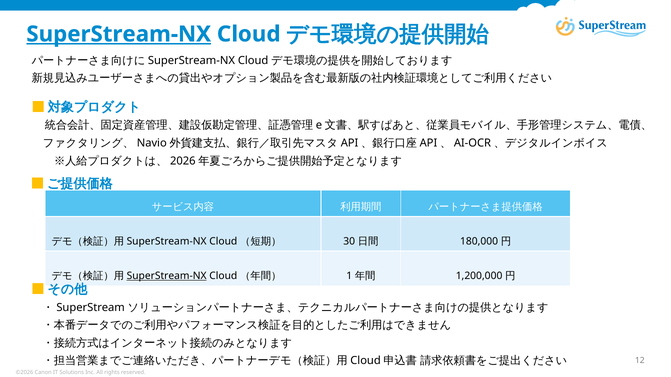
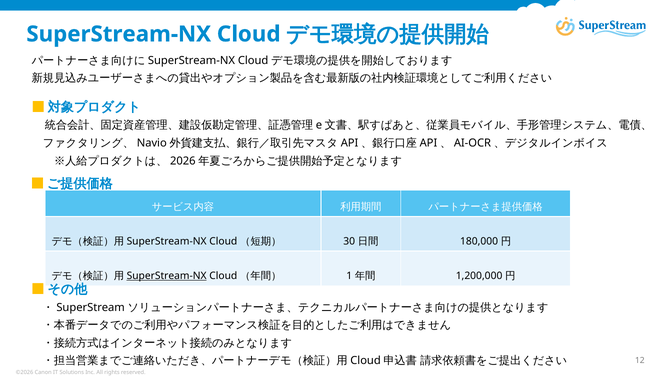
SuperStream-NX at (119, 34) underline: present -> none
